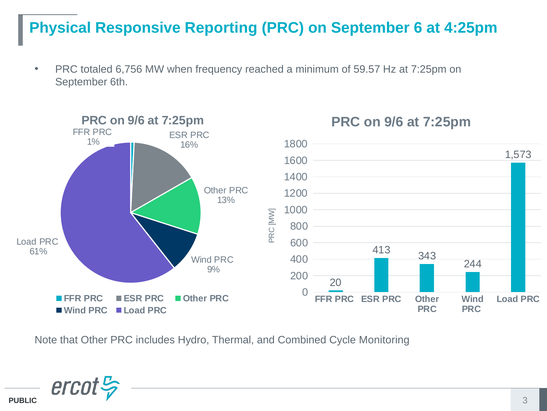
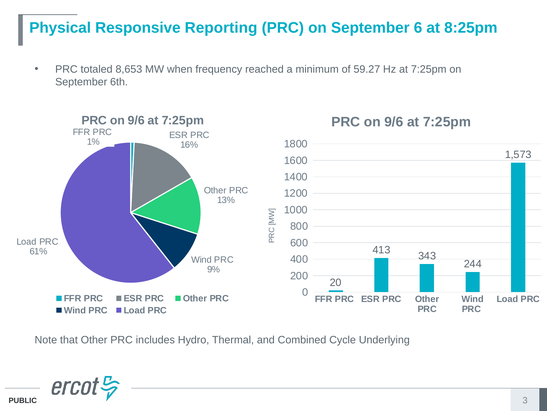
4:25pm: 4:25pm -> 8:25pm
6,756: 6,756 -> 8,653
59.57: 59.57 -> 59.27
Monitoring: Monitoring -> Underlying
